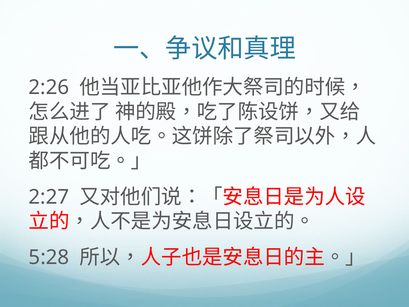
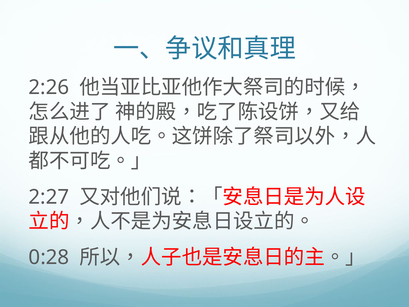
5:28: 5:28 -> 0:28
